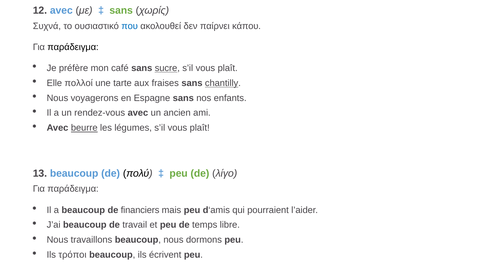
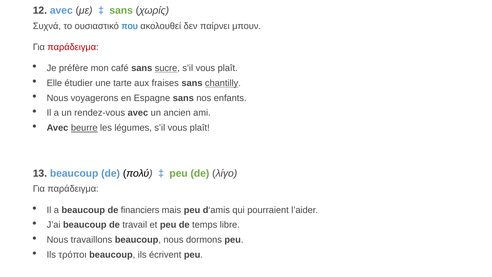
κάπου: κάπου -> μπουν
παράδειγμα at (73, 47) colour: black -> red
πολλοί: πολλοί -> étudier
